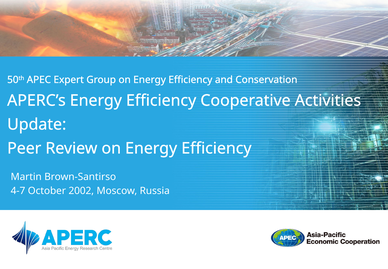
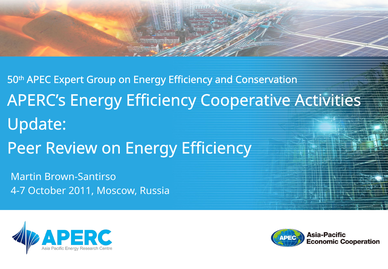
2002: 2002 -> 2011
